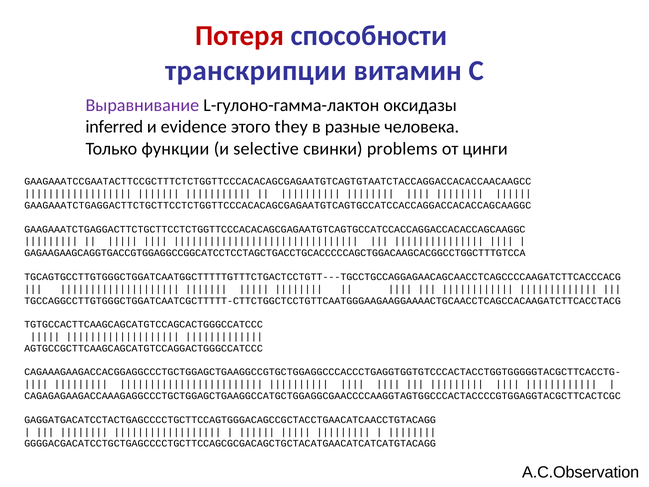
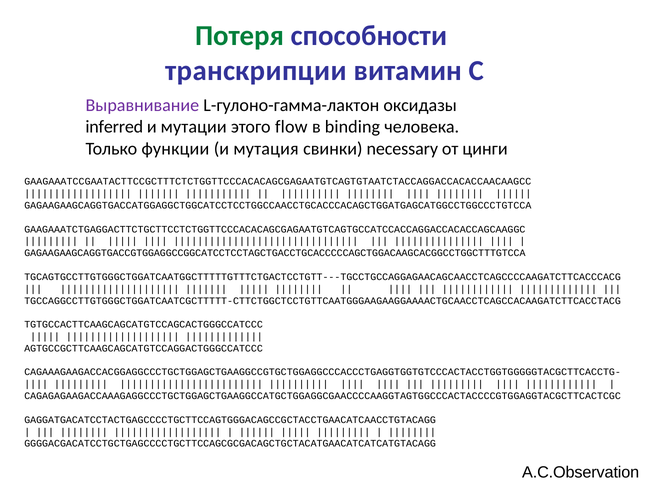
Потеря colour: red -> green
evidence: evidence -> мутации
they: they -> flow
разные: разные -> binding
selective: selective -> мутация
problems: problems -> necessary
GAAGAAATCTGAGGACTTCTGCTTCCTCTGGTTCCCACACAGCGAGAATGTCAGTGCCATCCACCAGGACCACACCAGCAAGGC at (278, 205): GAAGAAATCTGAGGACTTCTGCTTCCTCTGGTTCCCACACAGCGAGAATGTCAGTGCCATCCACCAGGACCACACCAGCAAGGC -> GAGAAGAAGCAGGTGACCATGGAGGCTGGCATCCTCCTGGCCAACCTGCACCCACAGCTGGATGAGCATGGCCTGGCCCTGTCCA
